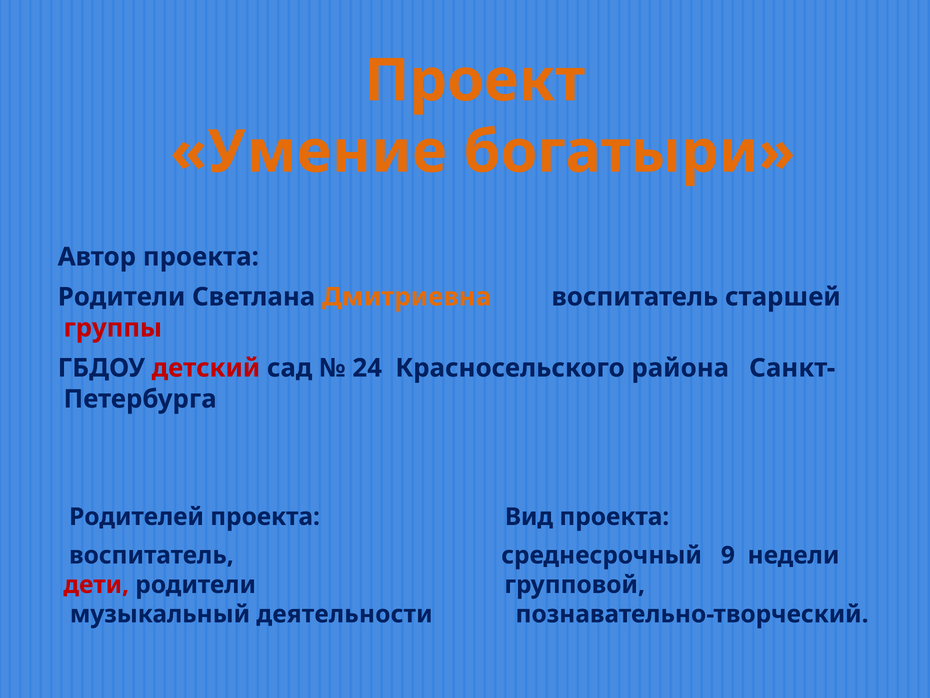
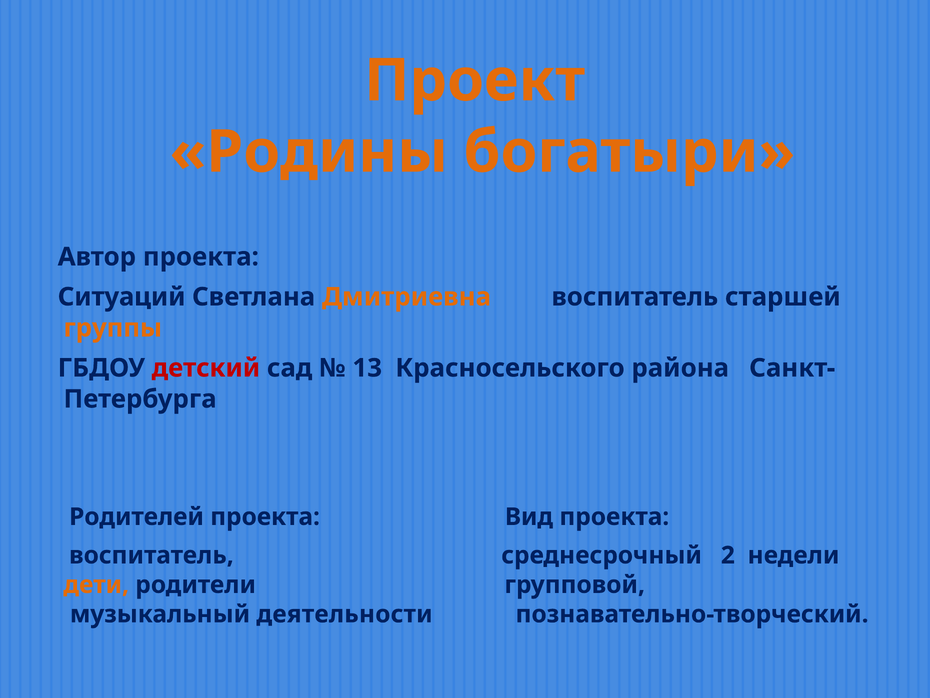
Умение: Умение -> Родины
Родители at (122, 297): Родители -> Ситуаций
группы colour: red -> orange
24: 24 -> 13
9: 9 -> 2
дети colour: red -> orange
